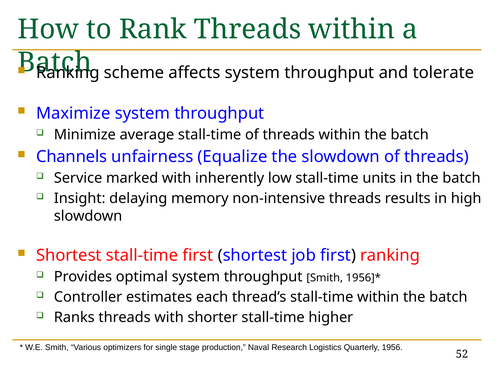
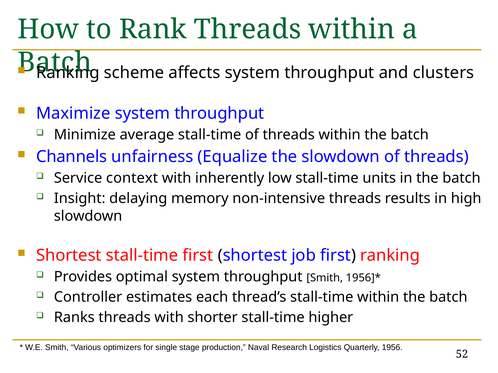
tolerate: tolerate -> clusters
marked: marked -> context
